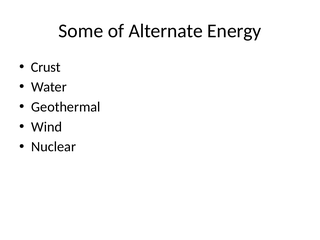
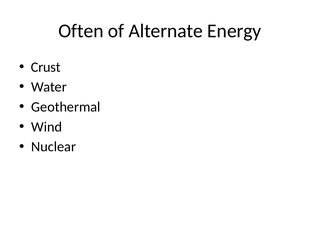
Some: Some -> Often
